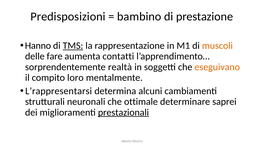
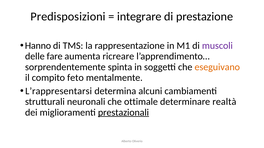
bambino: bambino -> integrare
TMS underline: present -> none
muscoli colour: orange -> purple
contatti: contatti -> ricreare
realtà: realtà -> spinta
loro: loro -> feto
saprei: saprei -> realtà
